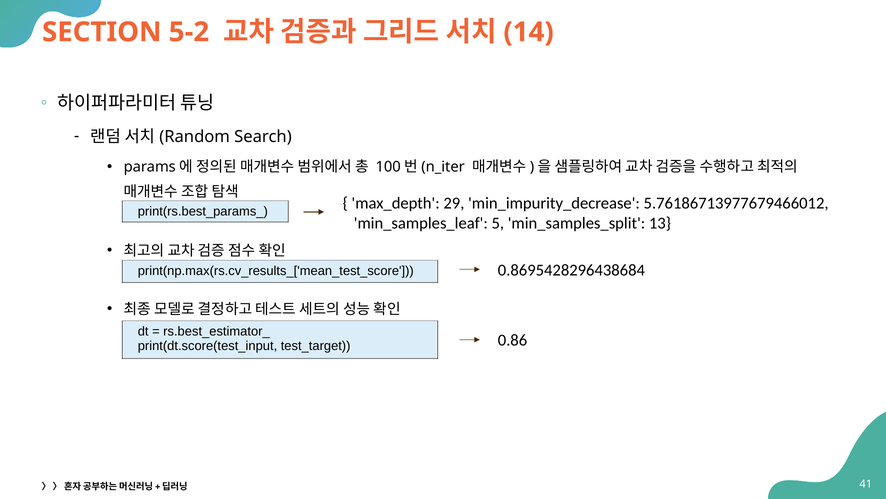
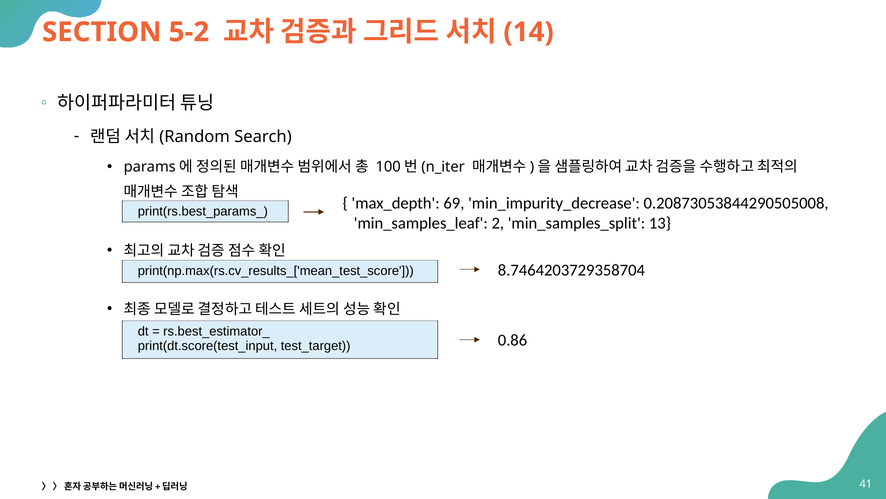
29: 29 -> 69
5.76186713977679466012: 5.76186713977679466012 -> 0.20873053844290505008
5: 5 -> 2
0.8695428296438684: 0.8695428296438684 -> 8.7464203729358704
